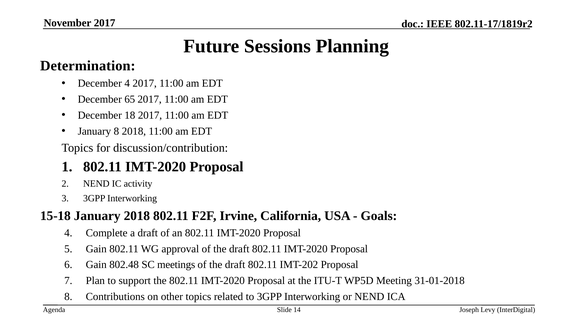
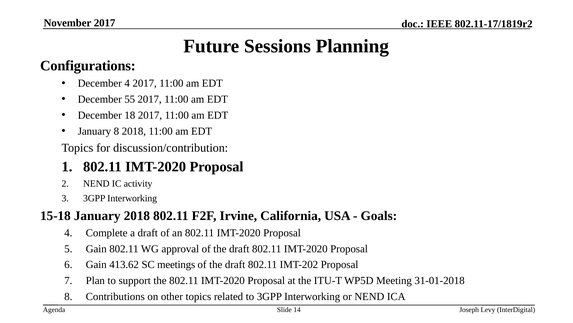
Determination: Determination -> Configurations
65: 65 -> 55
802.48: 802.48 -> 413.62
